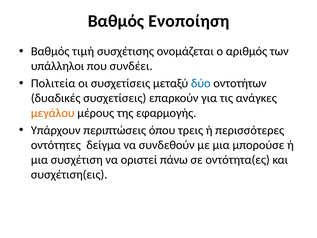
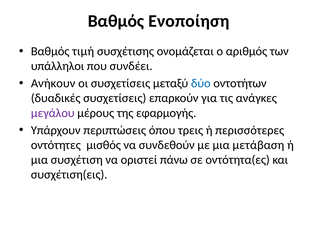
Πολιτεία: Πολιτεία -> Ανήκουν
μεγάλου colour: orange -> purple
δείγμα: δείγμα -> μισθός
μπορούσε: μπορούσε -> μετάβαση
